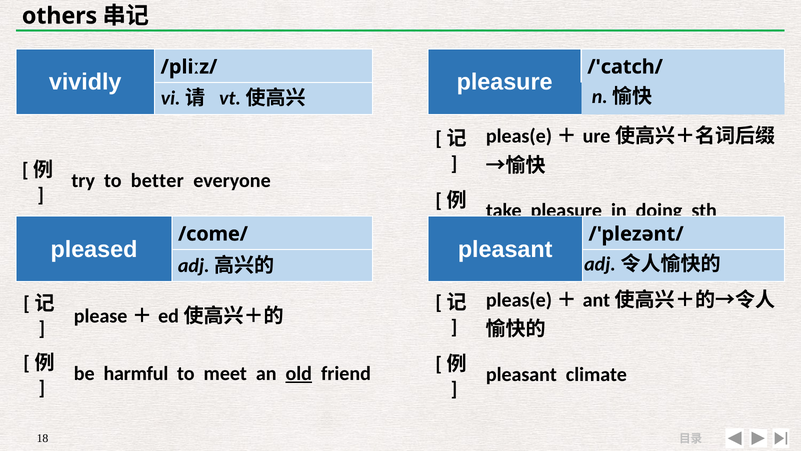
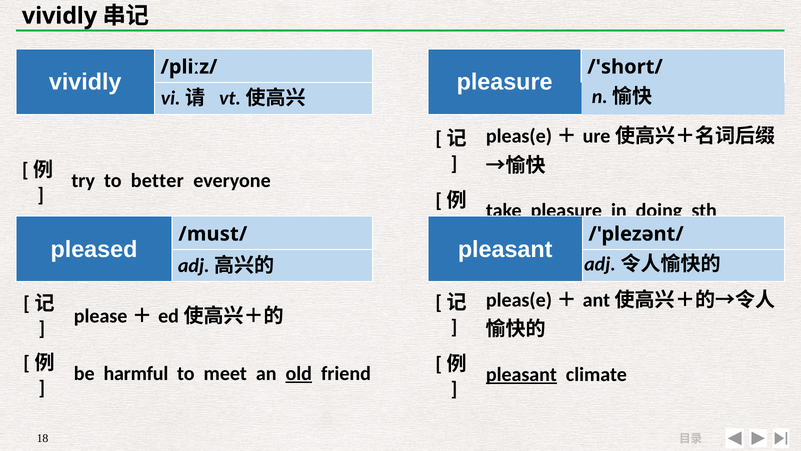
others at (60, 16): others -> vividly
/'catch/: /'catch/ -> /'short/
/come/: /come/ -> /must/
pleasant at (521, 374) underline: none -> present
